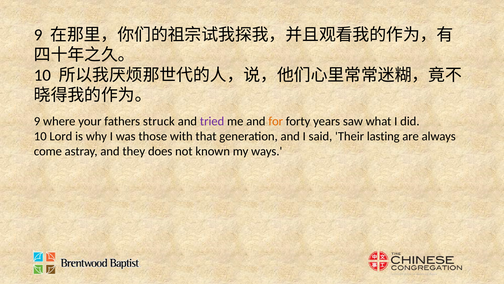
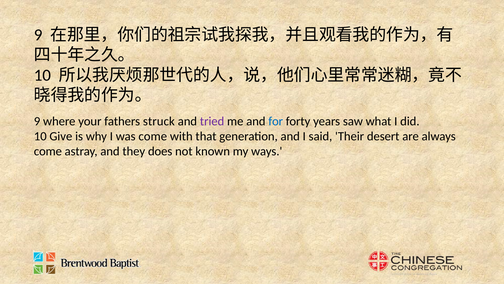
for colour: orange -> blue
Lord: Lord -> Give
was those: those -> come
lasting: lasting -> desert
